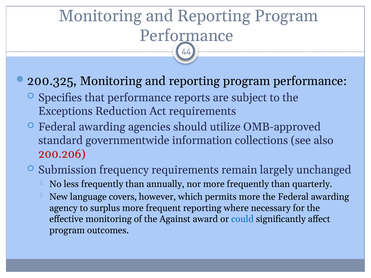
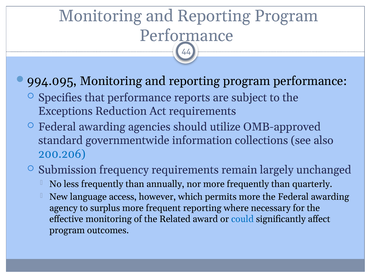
200.325: 200.325 -> 994.095
200.206 colour: red -> blue
covers: covers -> access
Against: Against -> Related
